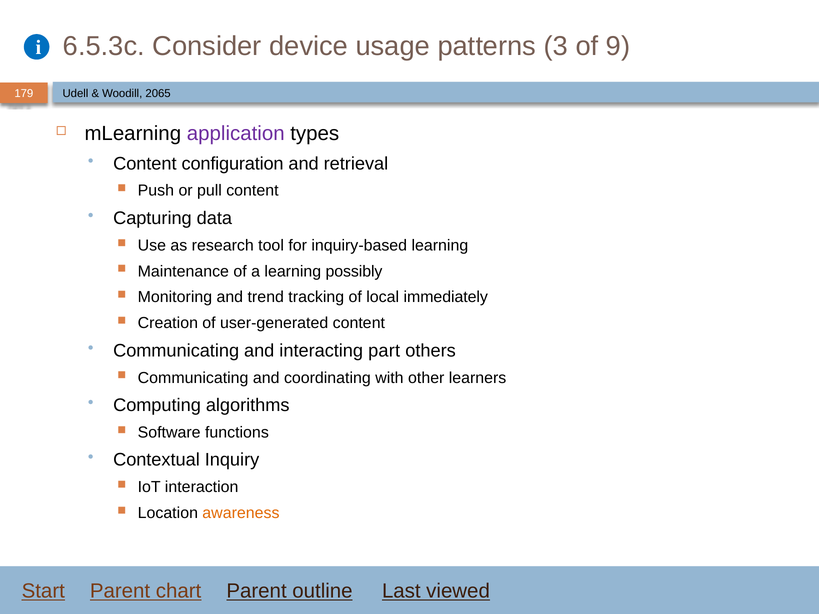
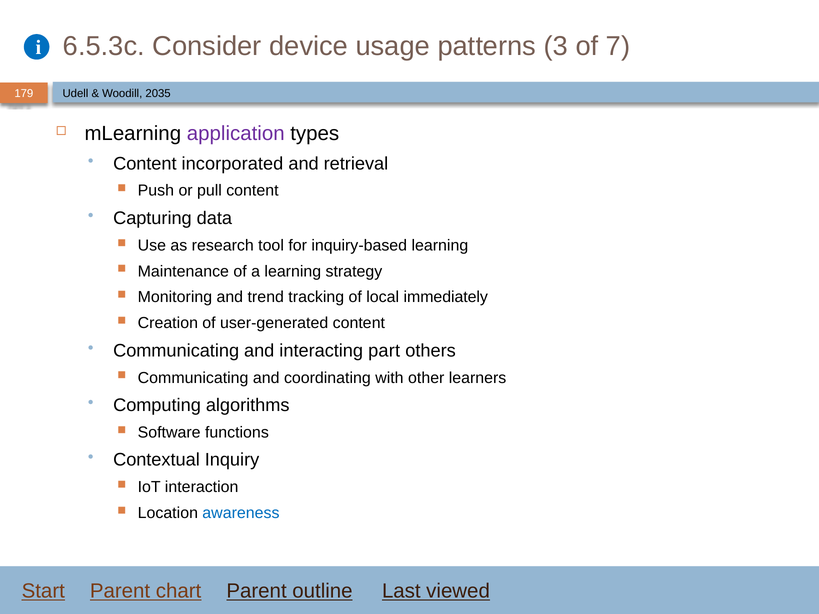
9: 9 -> 7
2065: 2065 -> 2035
configuration: configuration -> incorporated
possibly: possibly -> strategy
awareness colour: orange -> blue
